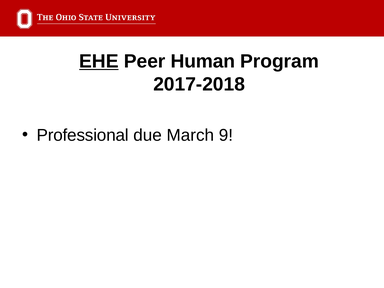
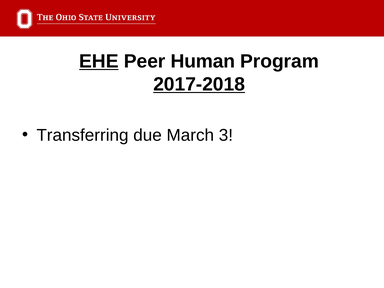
2017-2018 underline: none -> present
Professional: Professional -> Transferring
9: 9 -> 3
